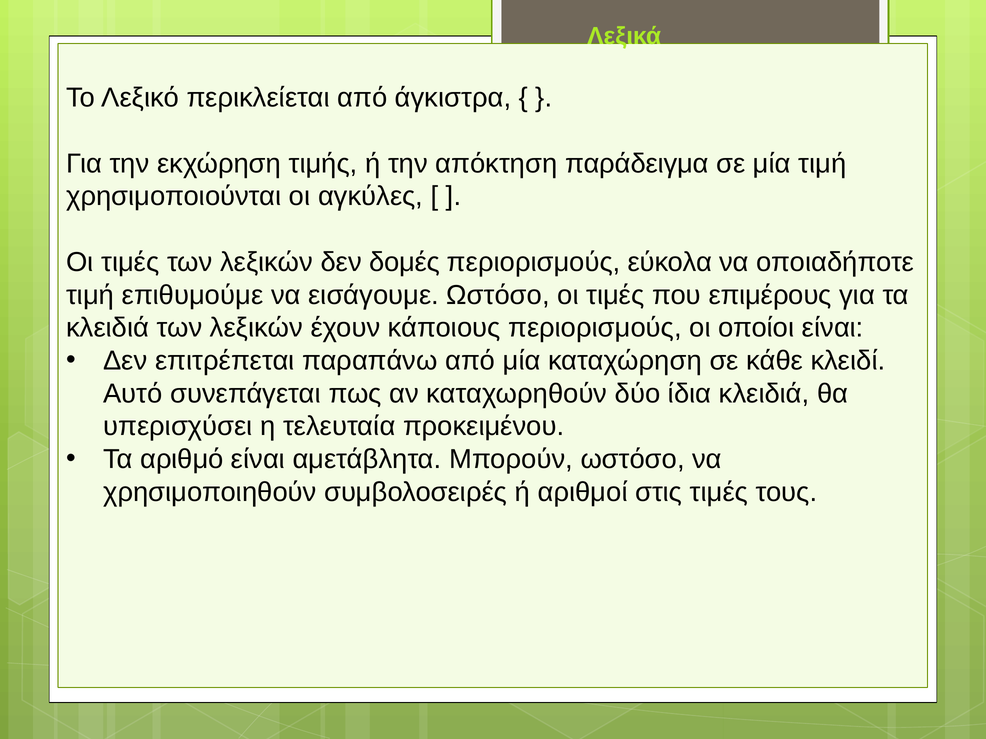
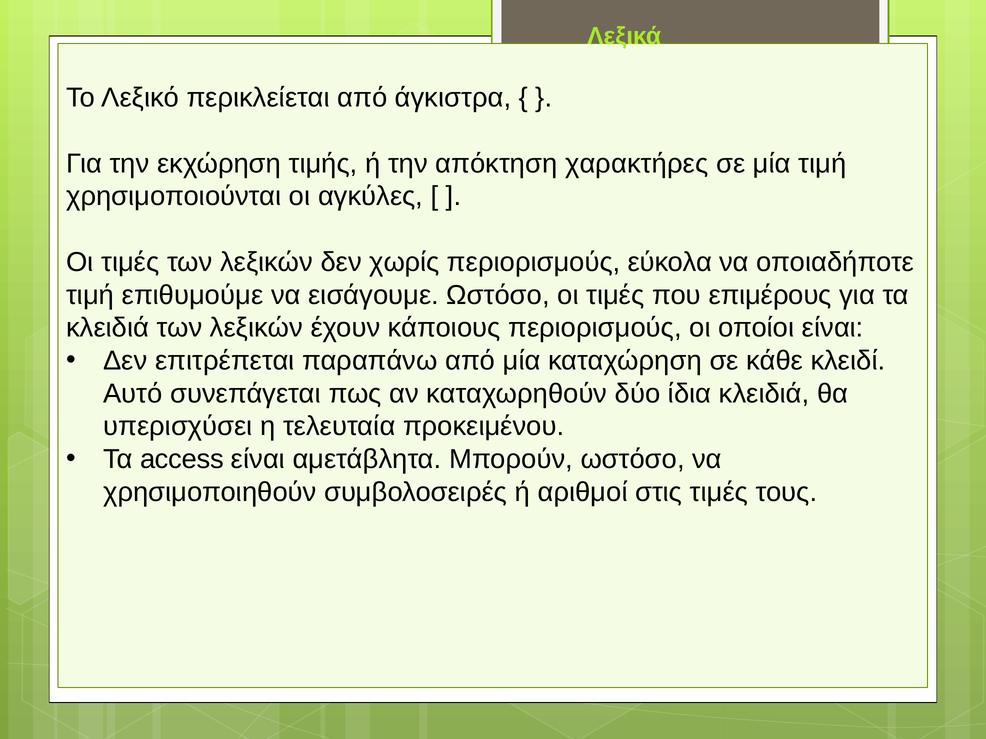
παράδειγμα: παράδειγμα -> χαρακτήρες
δομές: δομές -> χωρίς
αριθμό: αριθμό -> access
